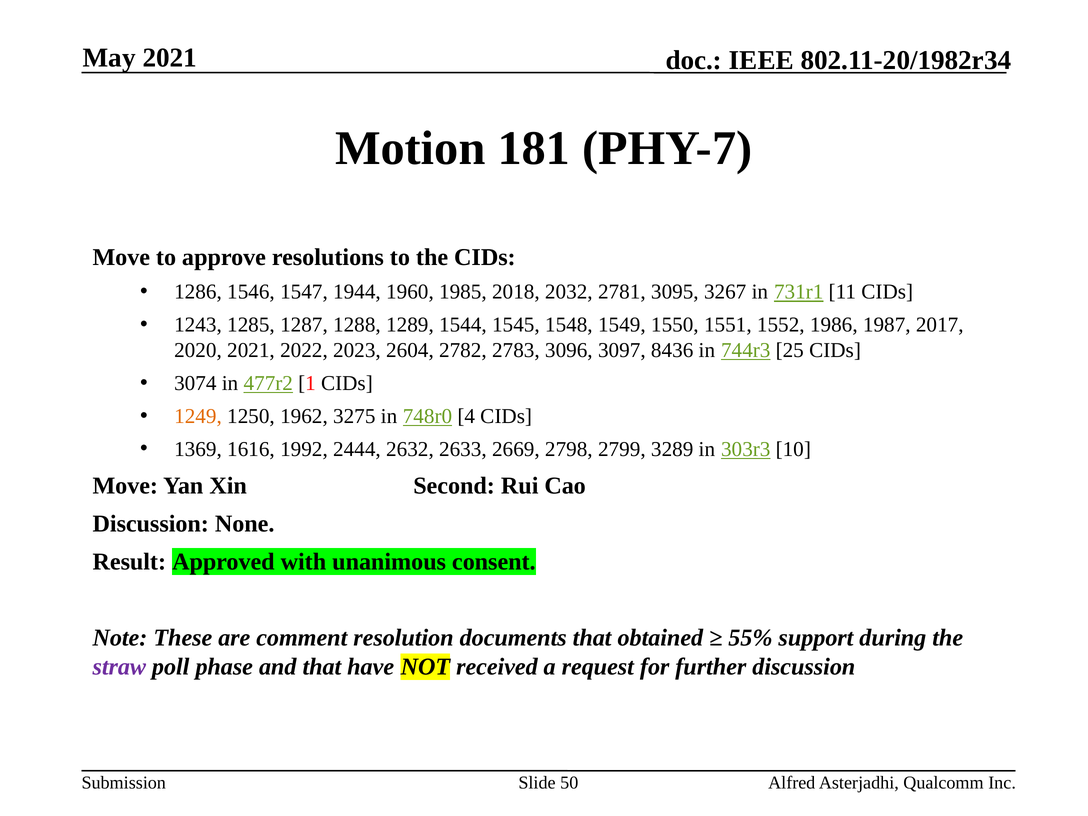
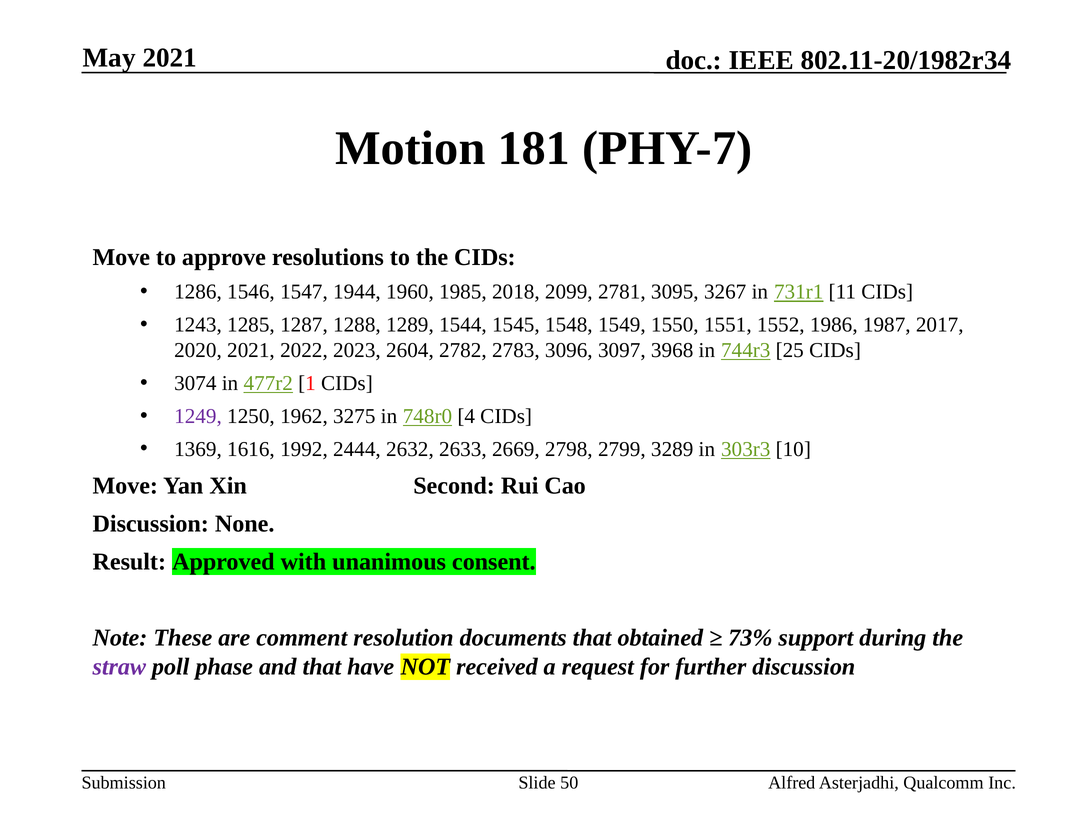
2032: 2032 -> 2099
8436: 8436 -> 3968
1249 colour: orange -> purple
55%: 55% -> 73%
